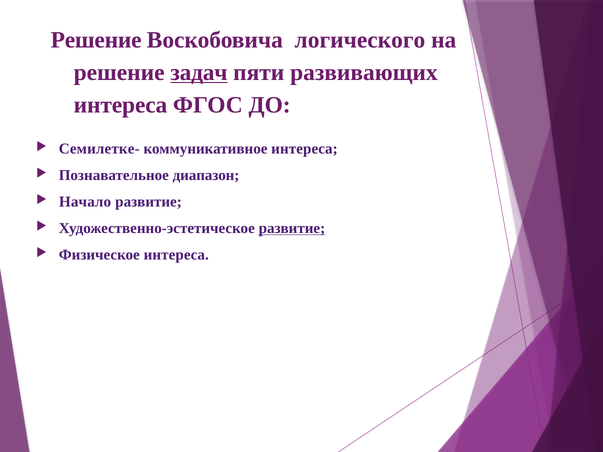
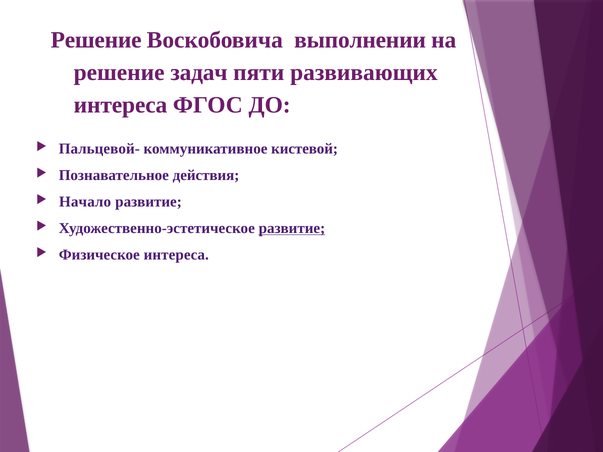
логического: логического -> выполнении
задач underline: present -> none
Семилетке-: Семилетке- -> Пальцевой-
коммуникативное интереса: интереса -> кистевой
диапазон: диапазон -> действия
